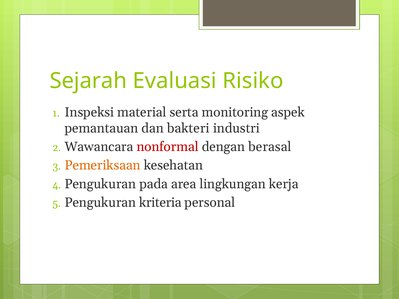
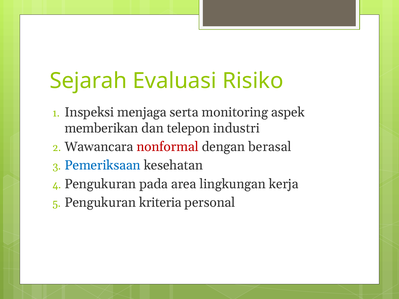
material: material -> menjaga
pemantauan: pemantauan -> memberikan
bakteri: bakteri -> telepon
Pemeriksaan colour: orange -> blue
